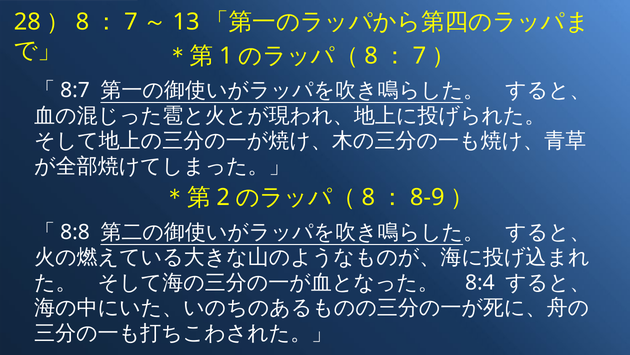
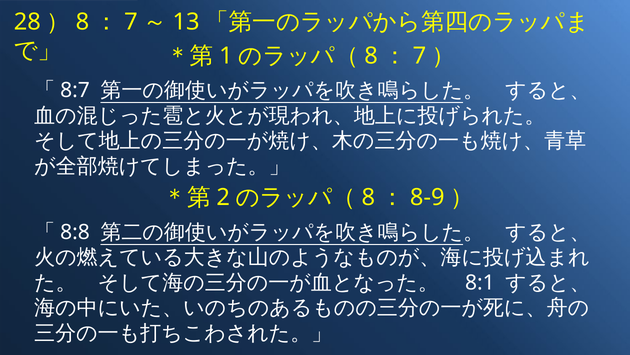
8:4: 8:4 -> 8:1
